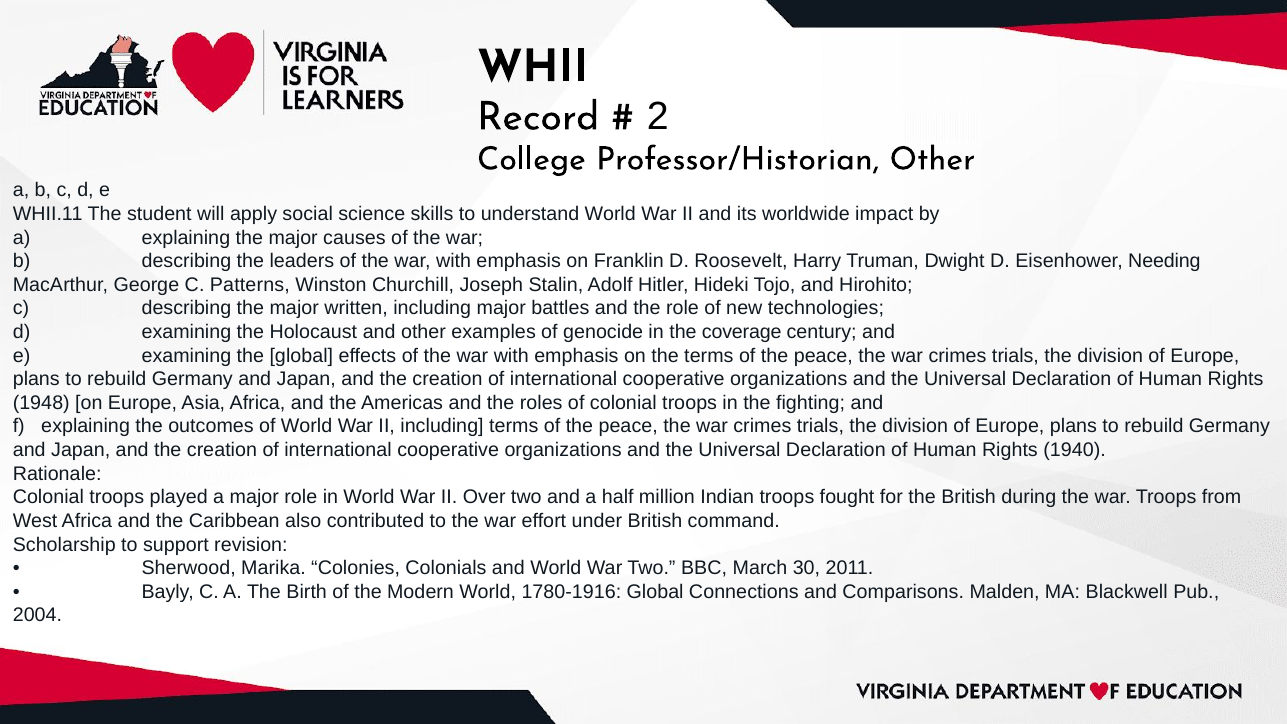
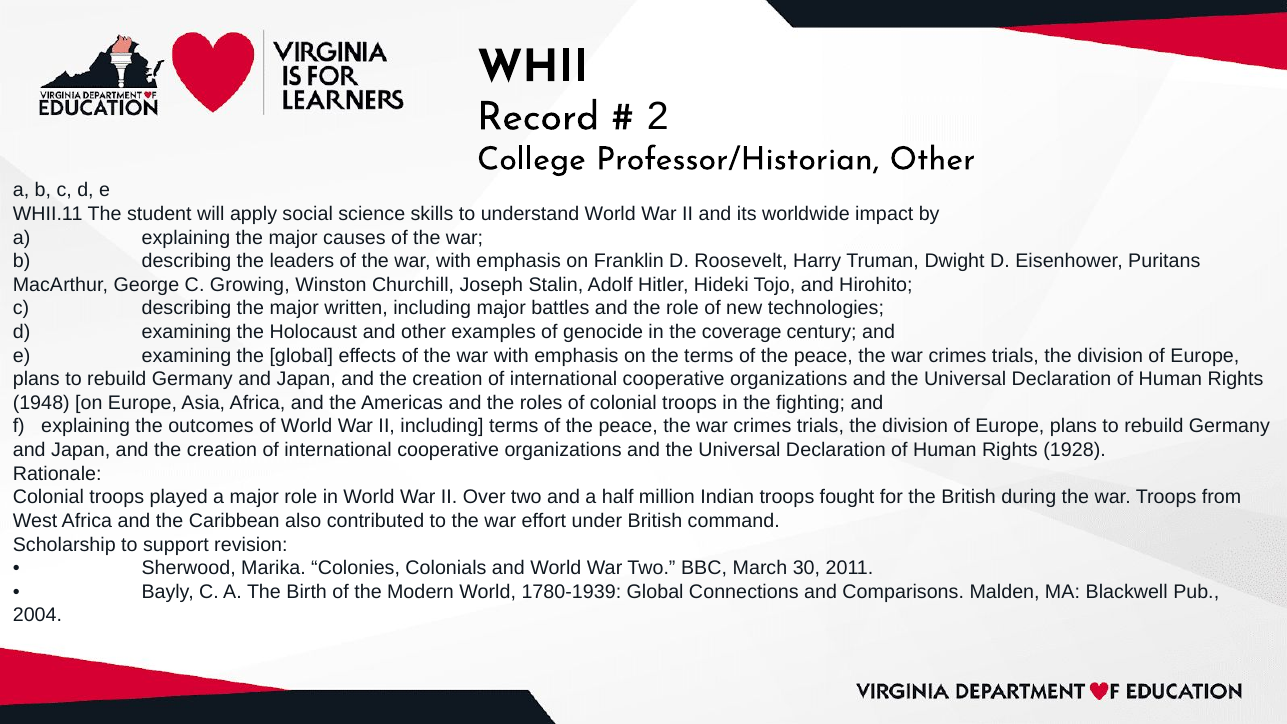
Needing: Needing -> Puritans
Patterns: Patterns -> Growing
1940: 1940 -> 1928
1780-1916: 1780-1916 -> 1780-1939
